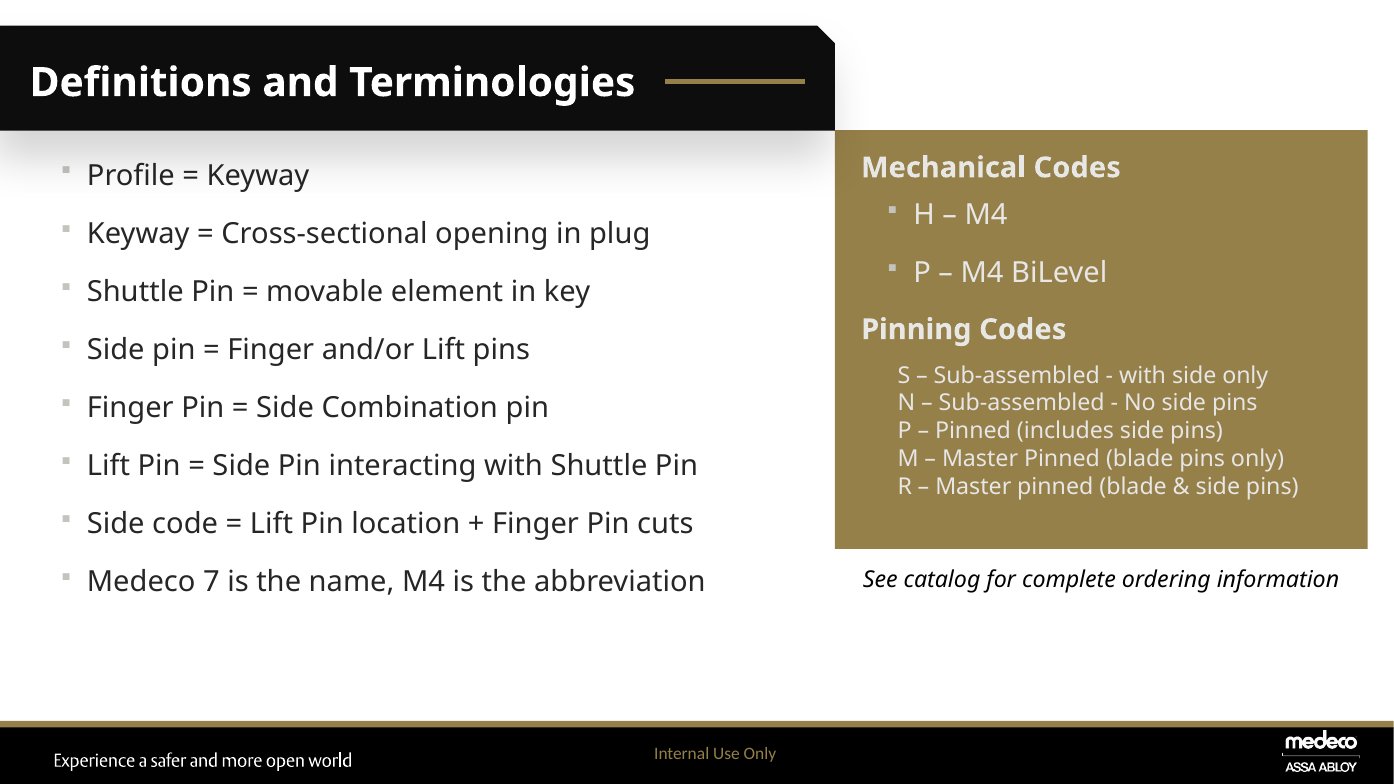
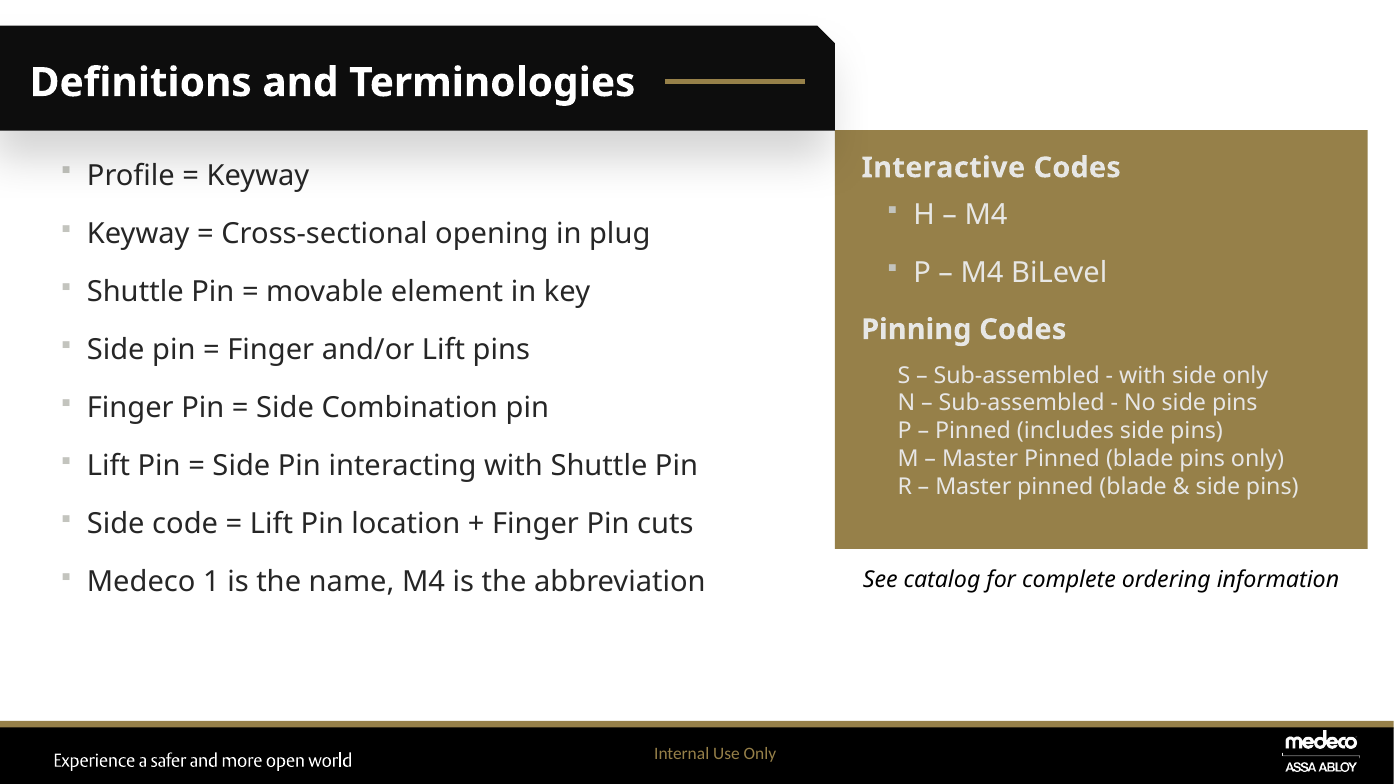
Mechanical: Mechanical -> Interactive
7: 7 -> 1
